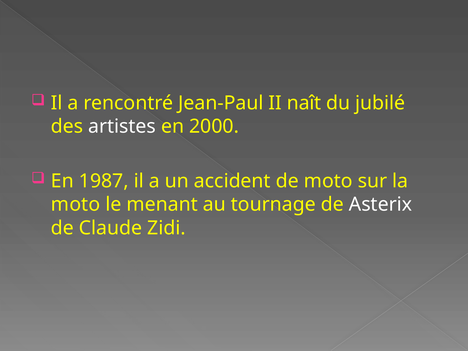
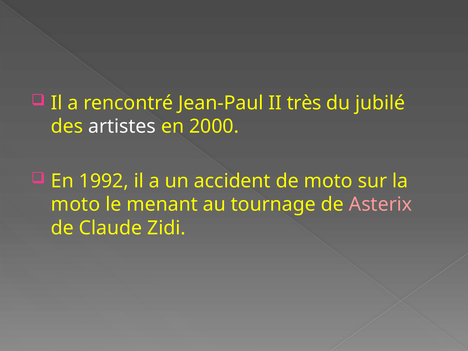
naît: naît -> très
1987: 1987 -> 1992
Asterix colour: white -> pink
